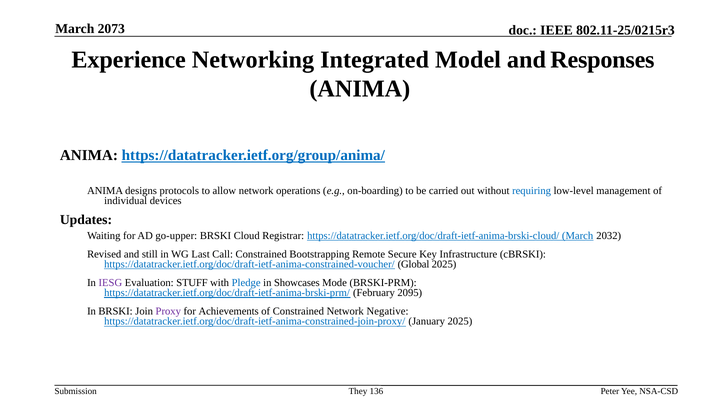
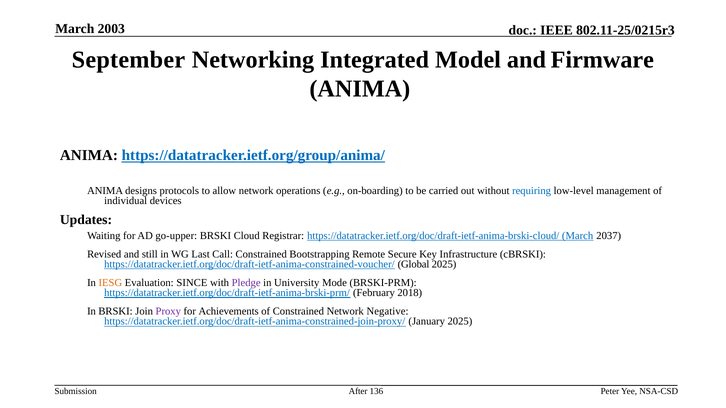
2073: 2073 -> 2003
Experience: Experience -> September
Responses: Responses -> Firmware
2032: 2032 -> 2037
IESG colour: purple -> orange
STUFF: STUFF -> SINCE
Pledge colour: blue -> purple
Showcases: Showcases -> University
2095: 2095 -> 2018
They: They -> After
